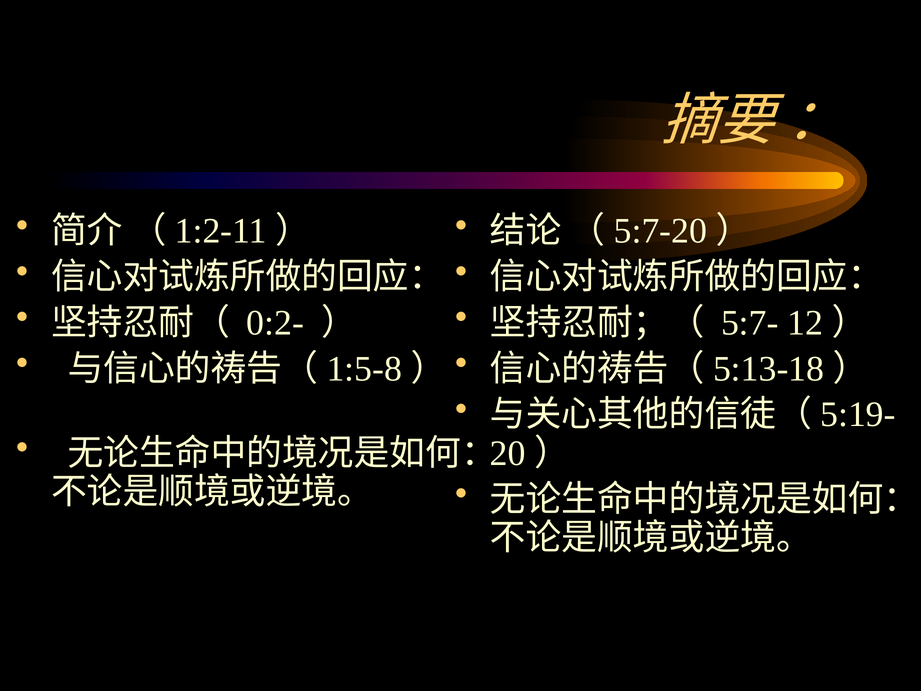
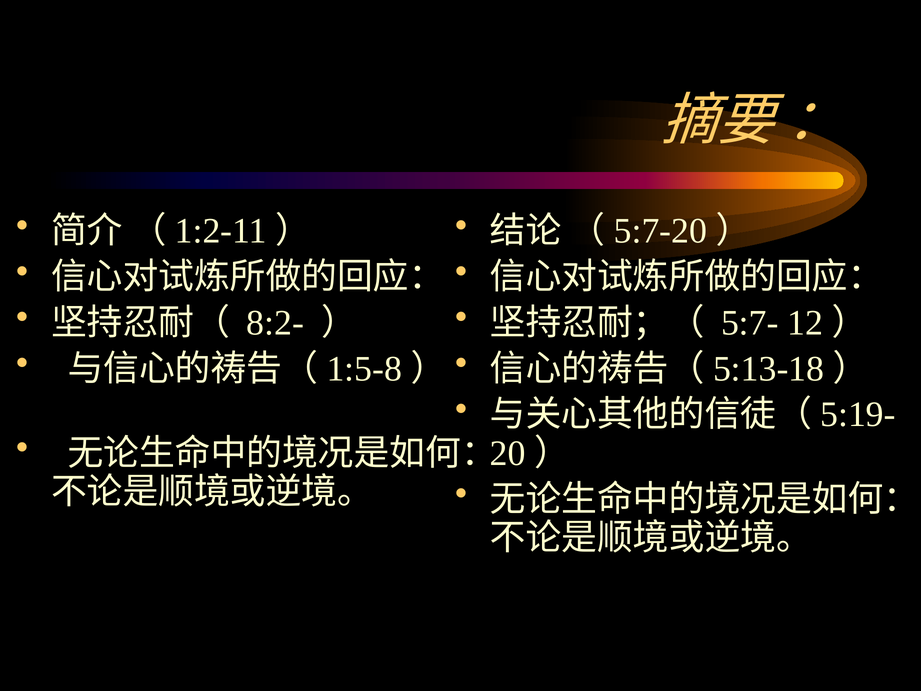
0:2-: 0:2- -> 8:2-
